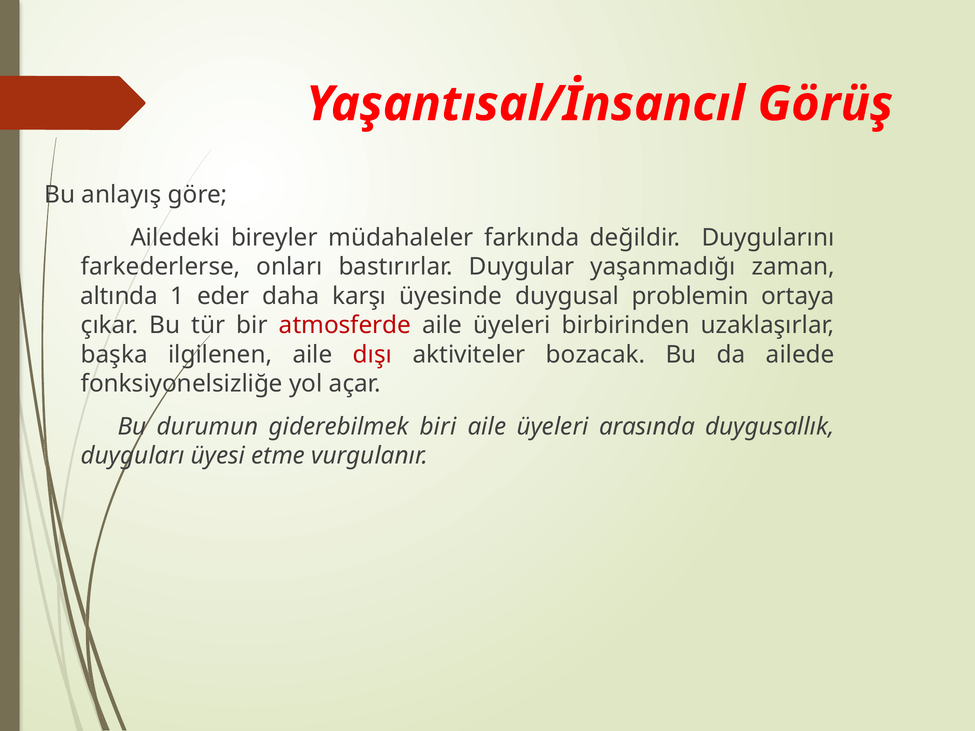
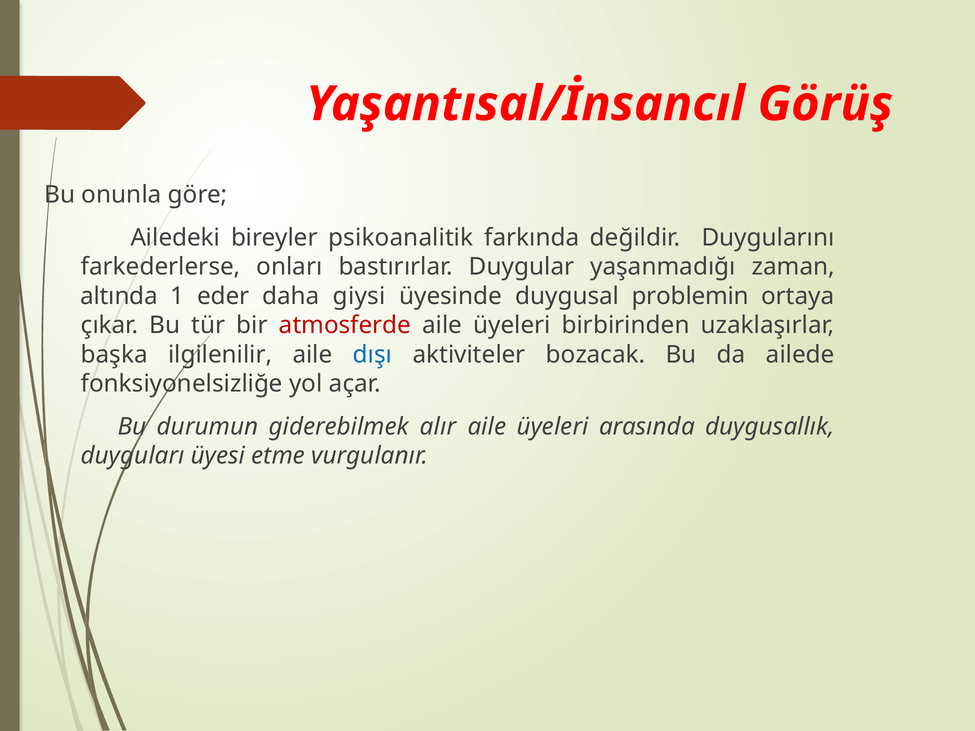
anlayış: anlayış -> onunla
müdahaleler: müdahaleler -> psikoanalitik
karşı: karşı -> giysi
ilgilenen: ilgilenen -> ilgilenilir
dışı colour: red -> blue
biri: biri -> alır
